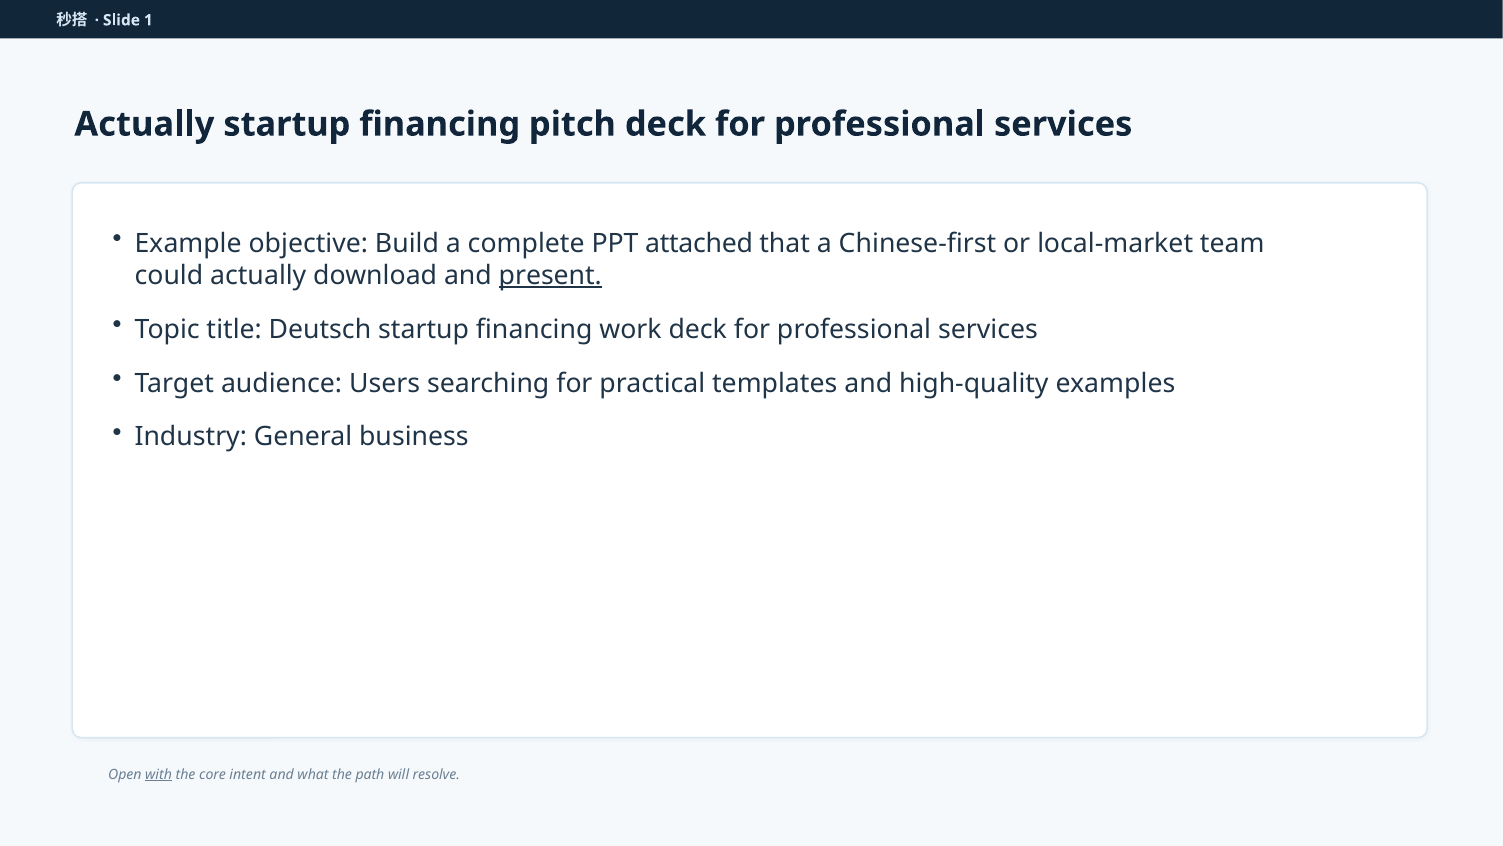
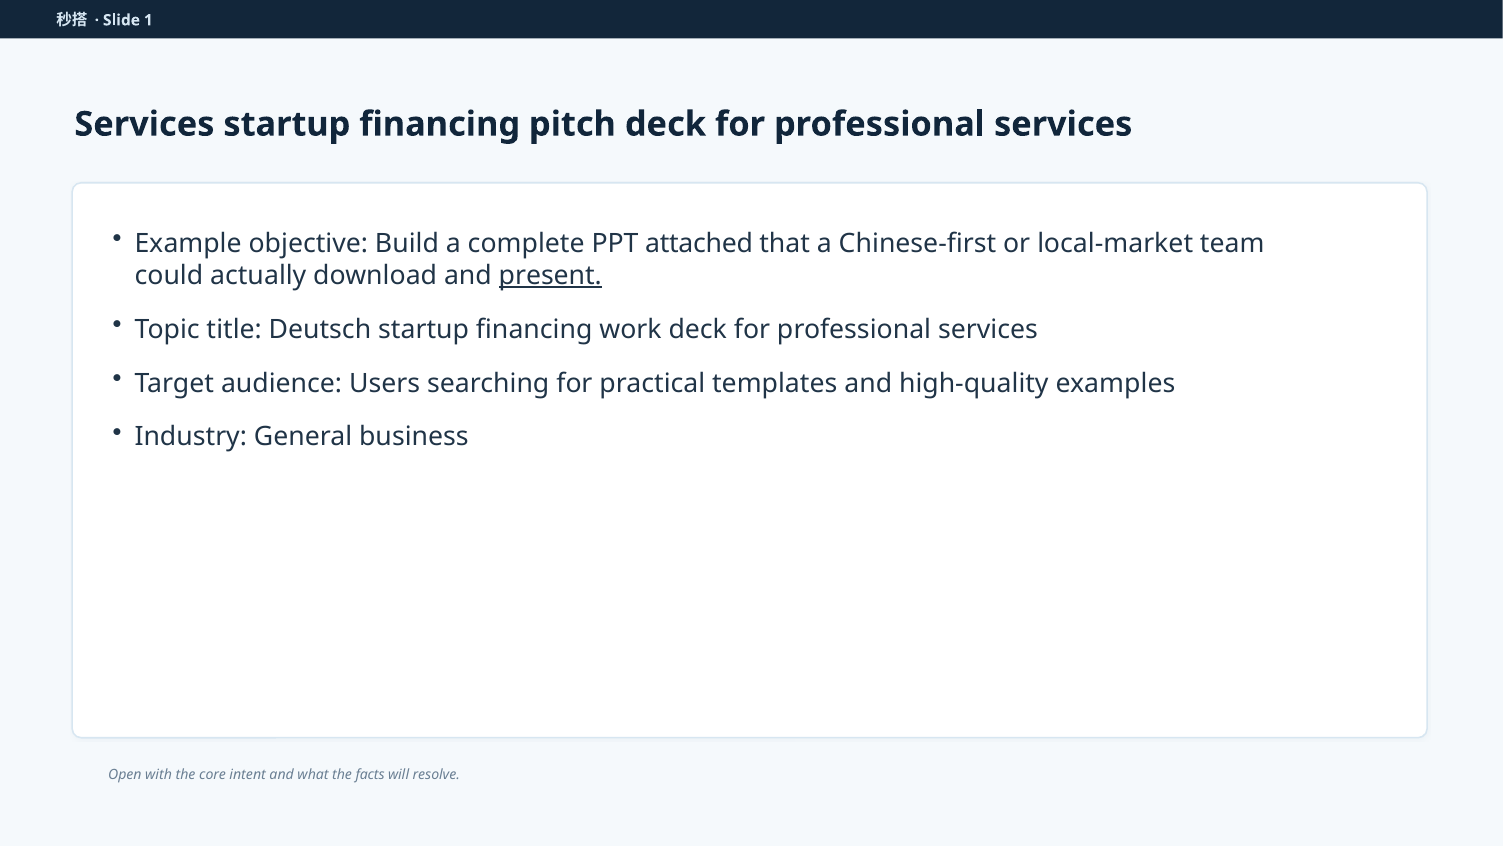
Actually at (144, 124): Actually -> Services
with underline: present -> none
path: path -> facts
